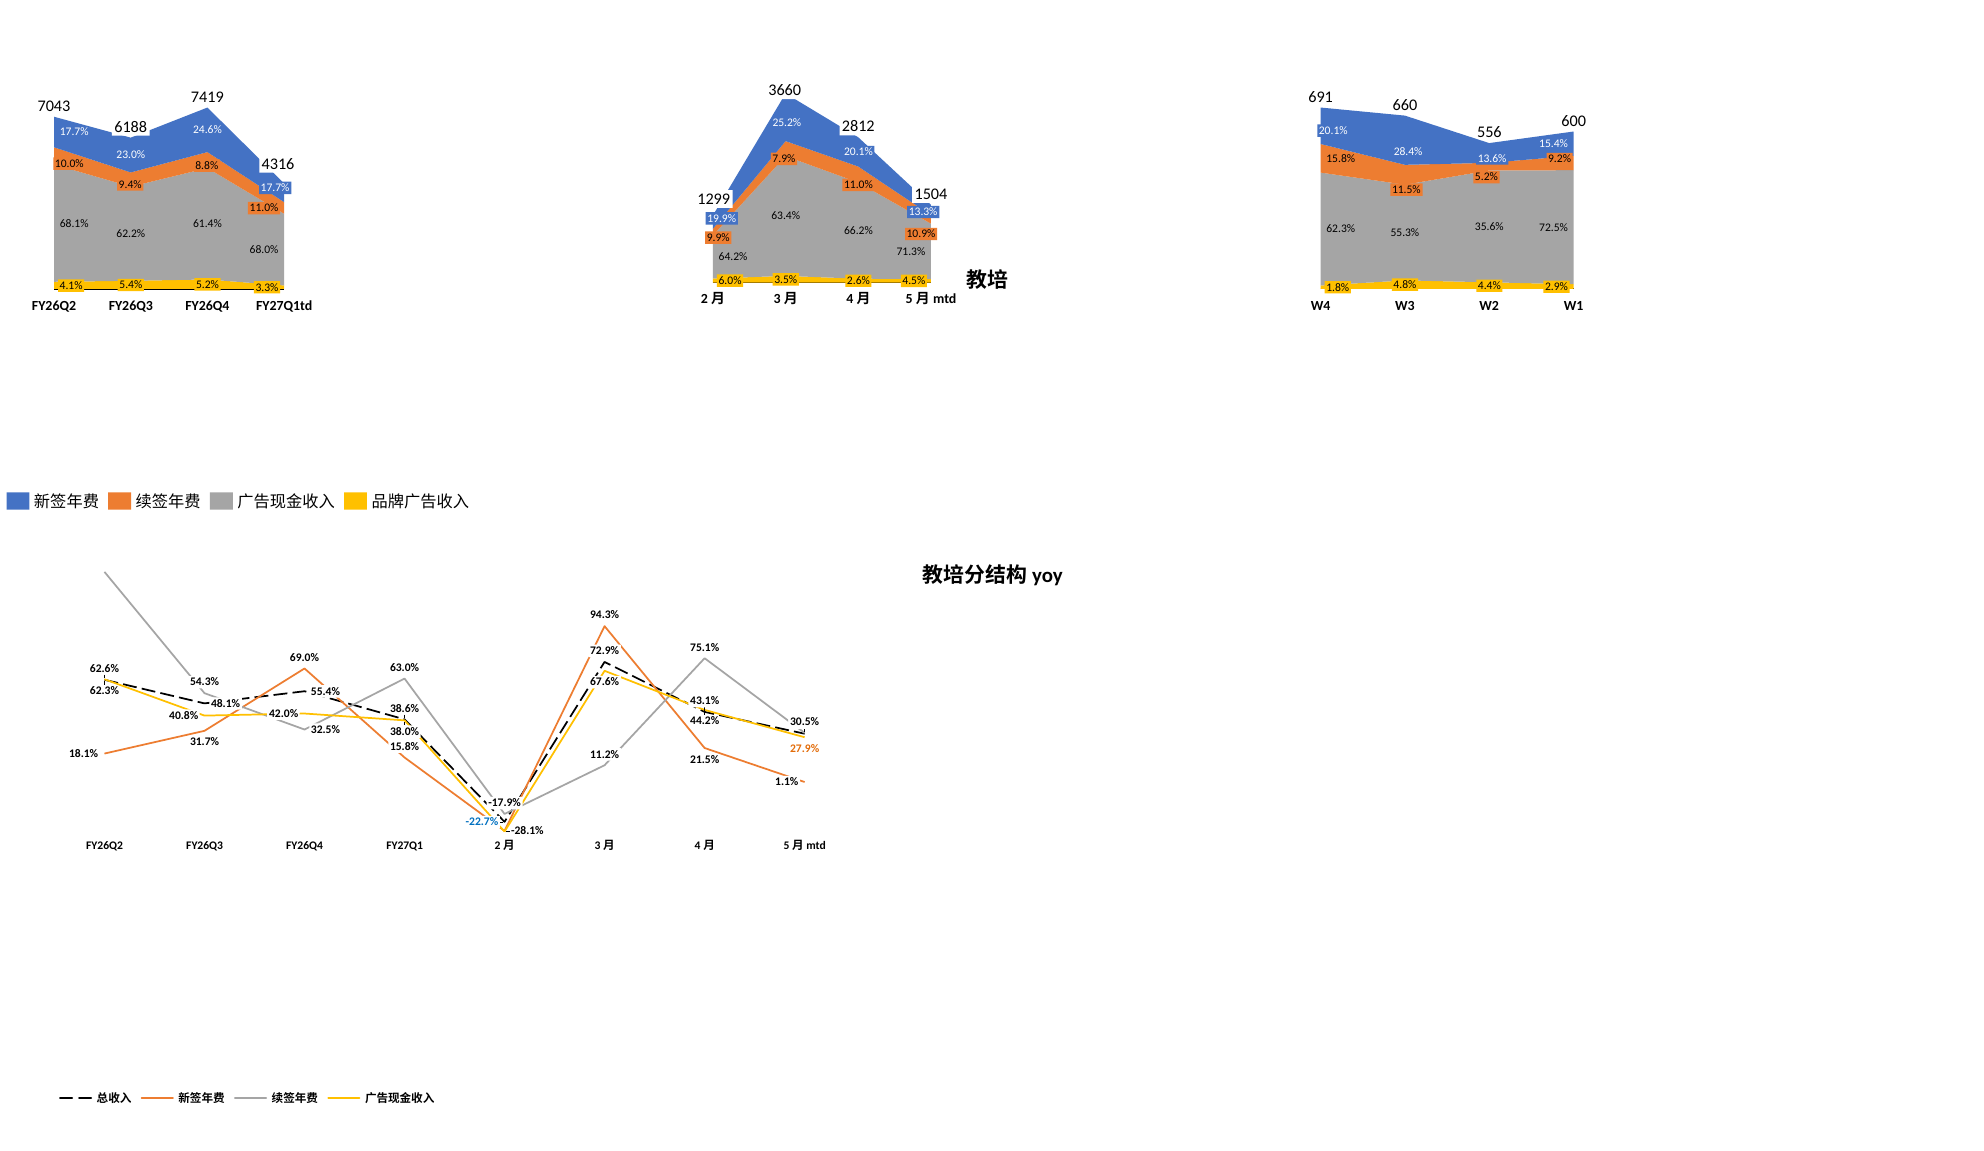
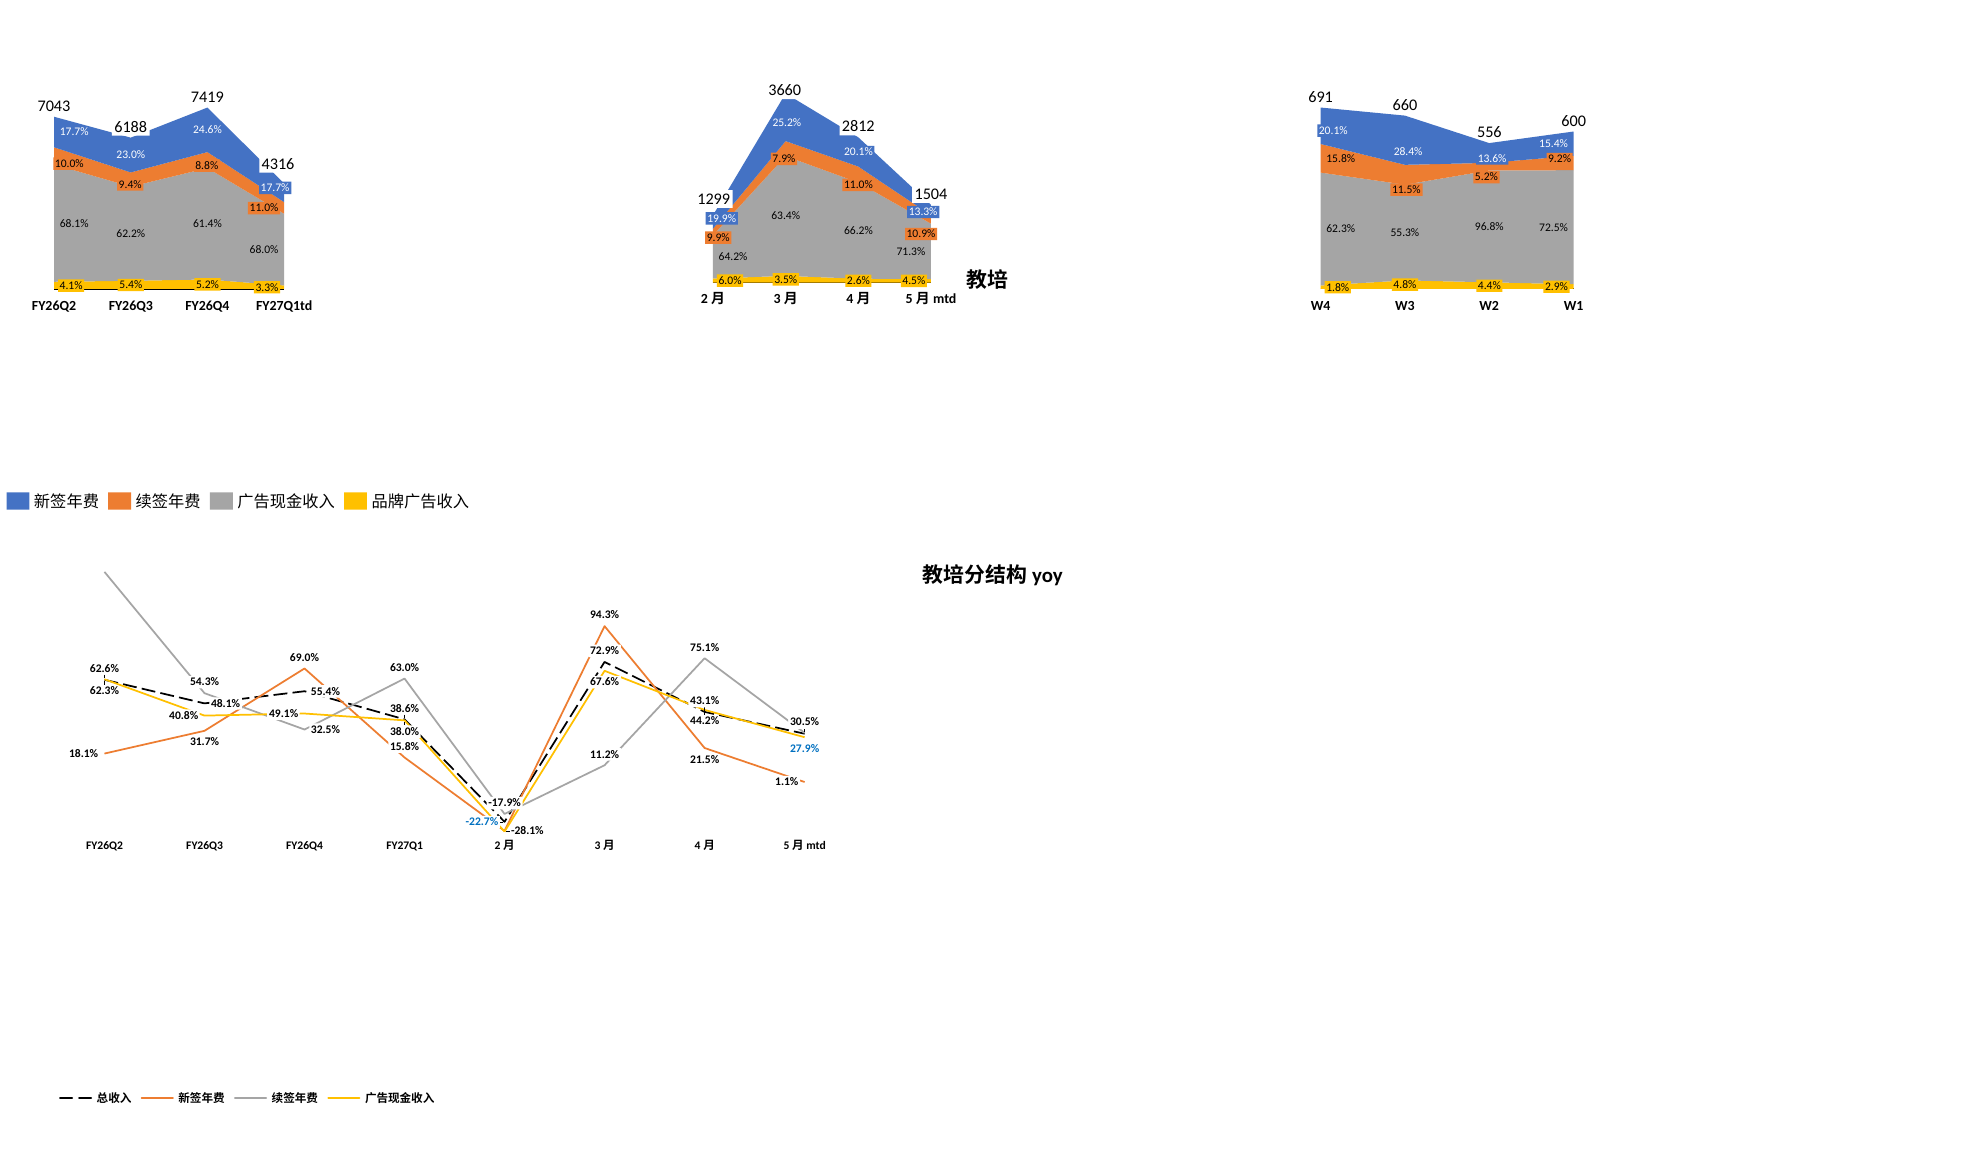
35.6%: 35.6% -> 96.8%
42.0%: 42.0% -> 49.1%
27.9% colour: orange -> blue
